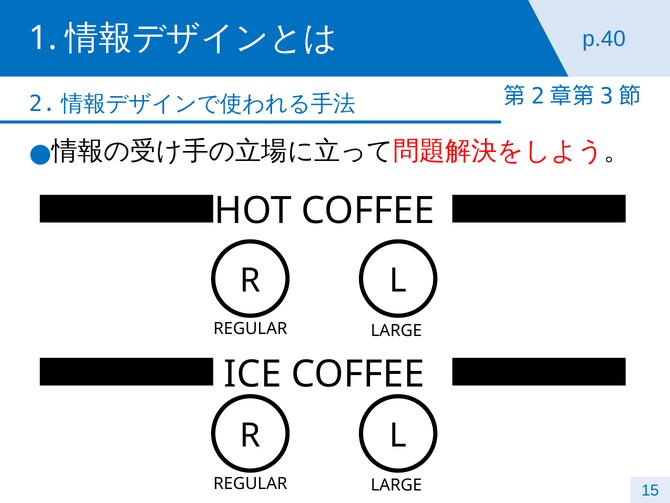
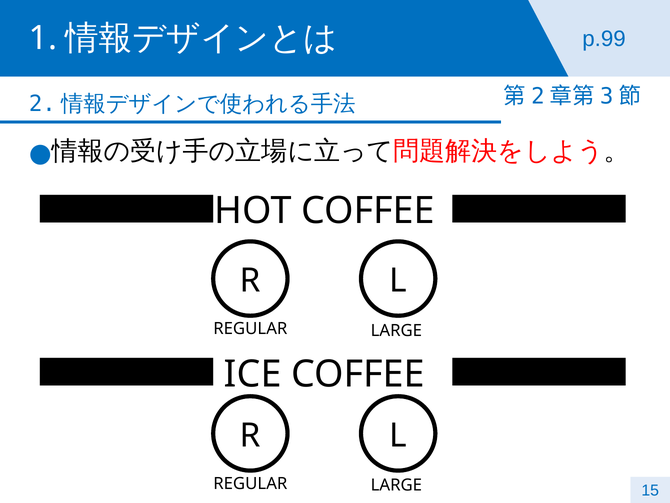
p.40: p.40 -> p.99
